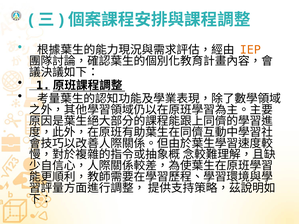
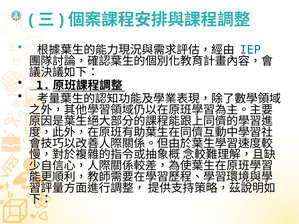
IEP colour: orange -> blue
